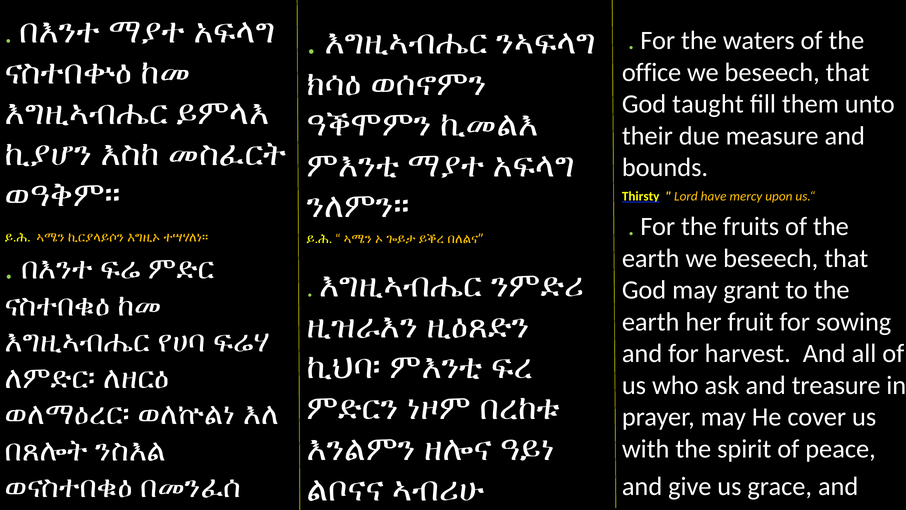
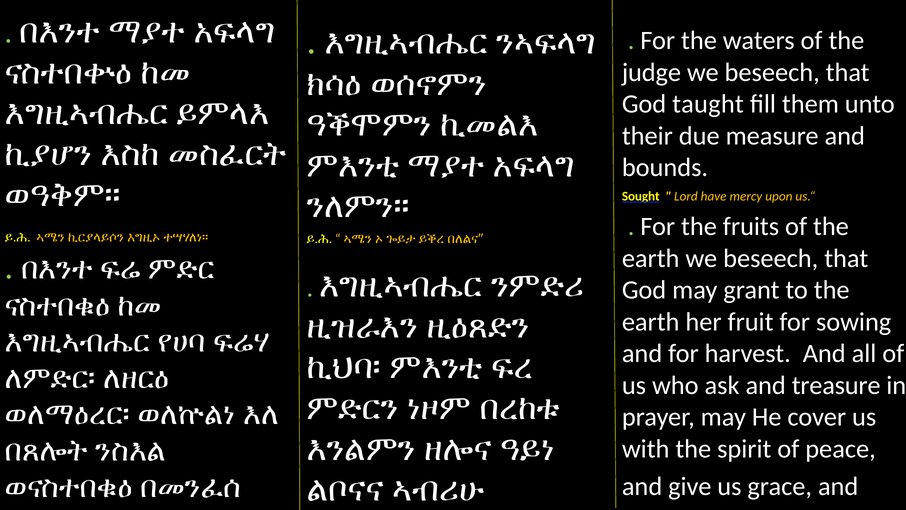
office: office -> judge
Thirsty: Thirsty -> Sought
